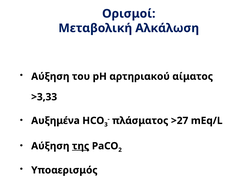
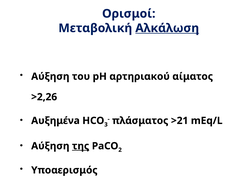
Αλκάλωση underline: none -> present
>3,33: >3,33 -> >2,26
>27: >27 -> >21
